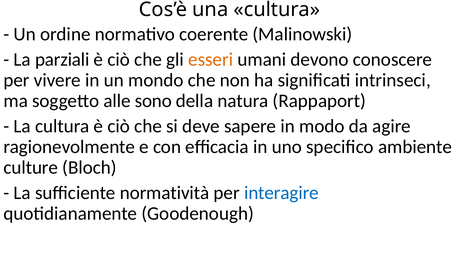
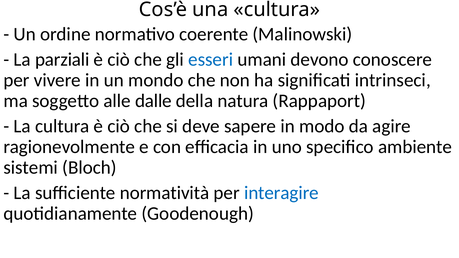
esseri colour: orange -> blue
sono: sono -> dalle
culture: culture -> sistemi
